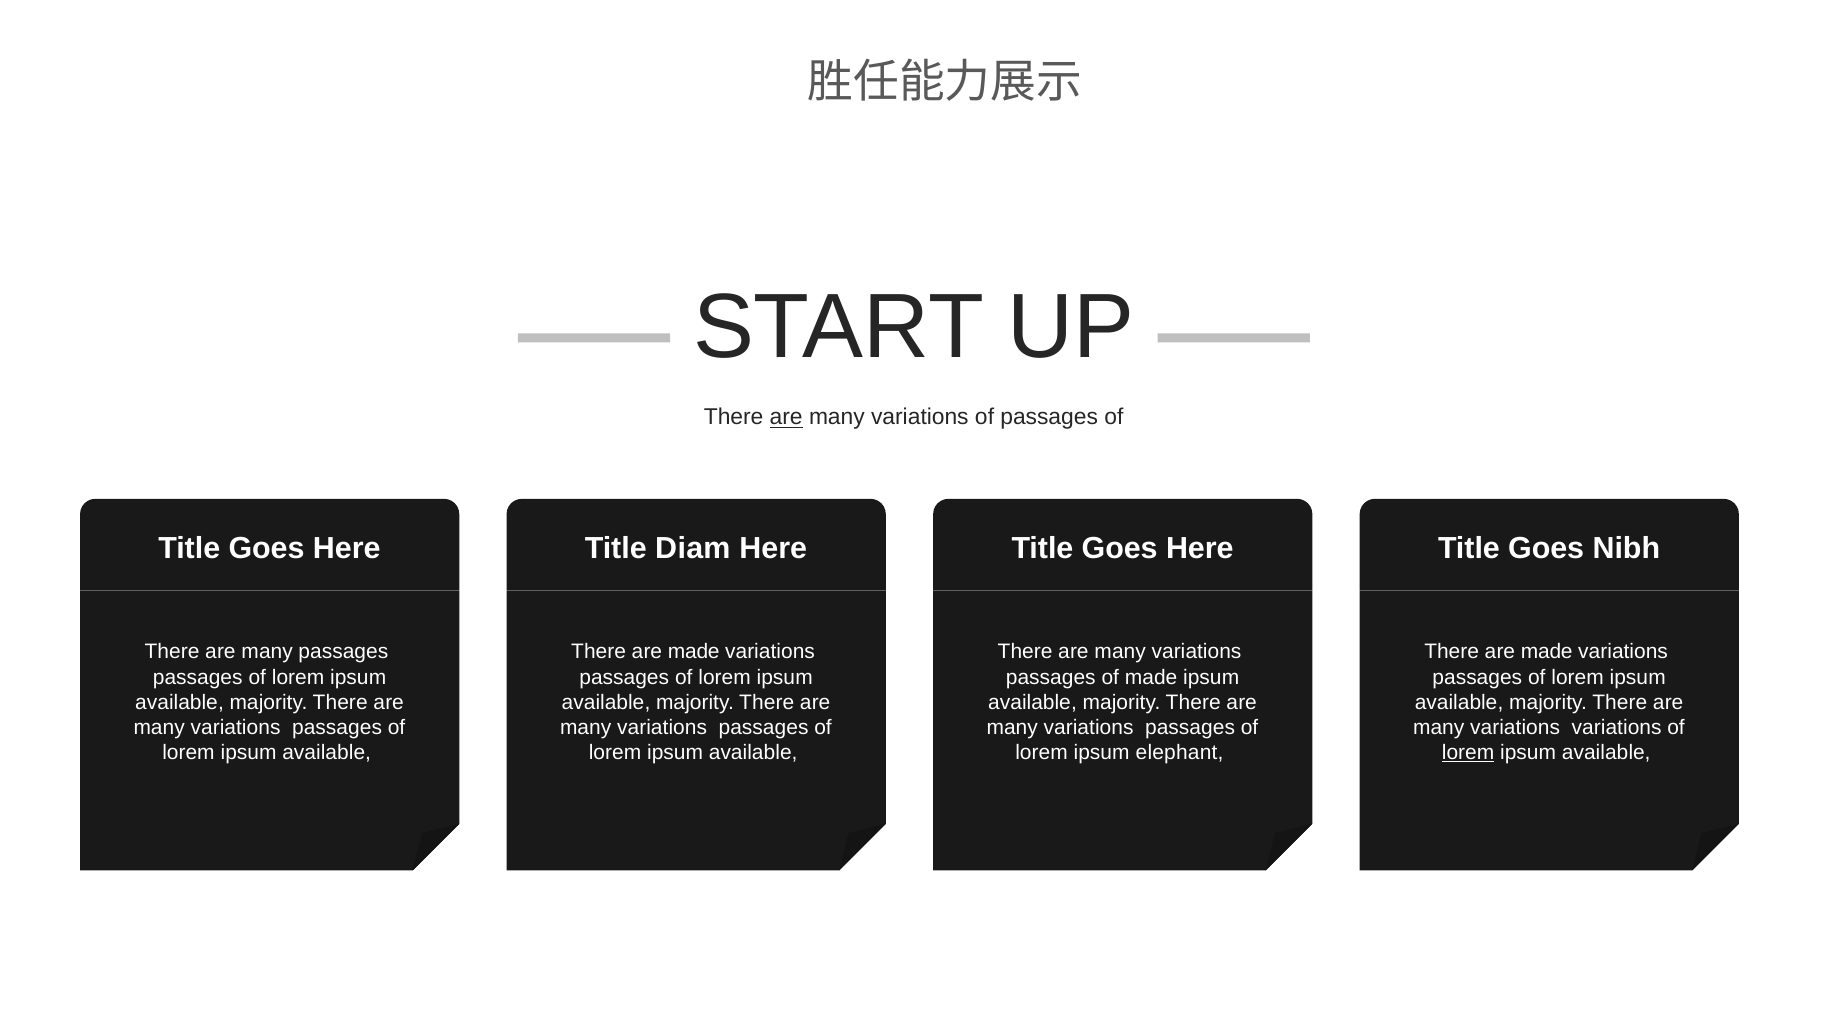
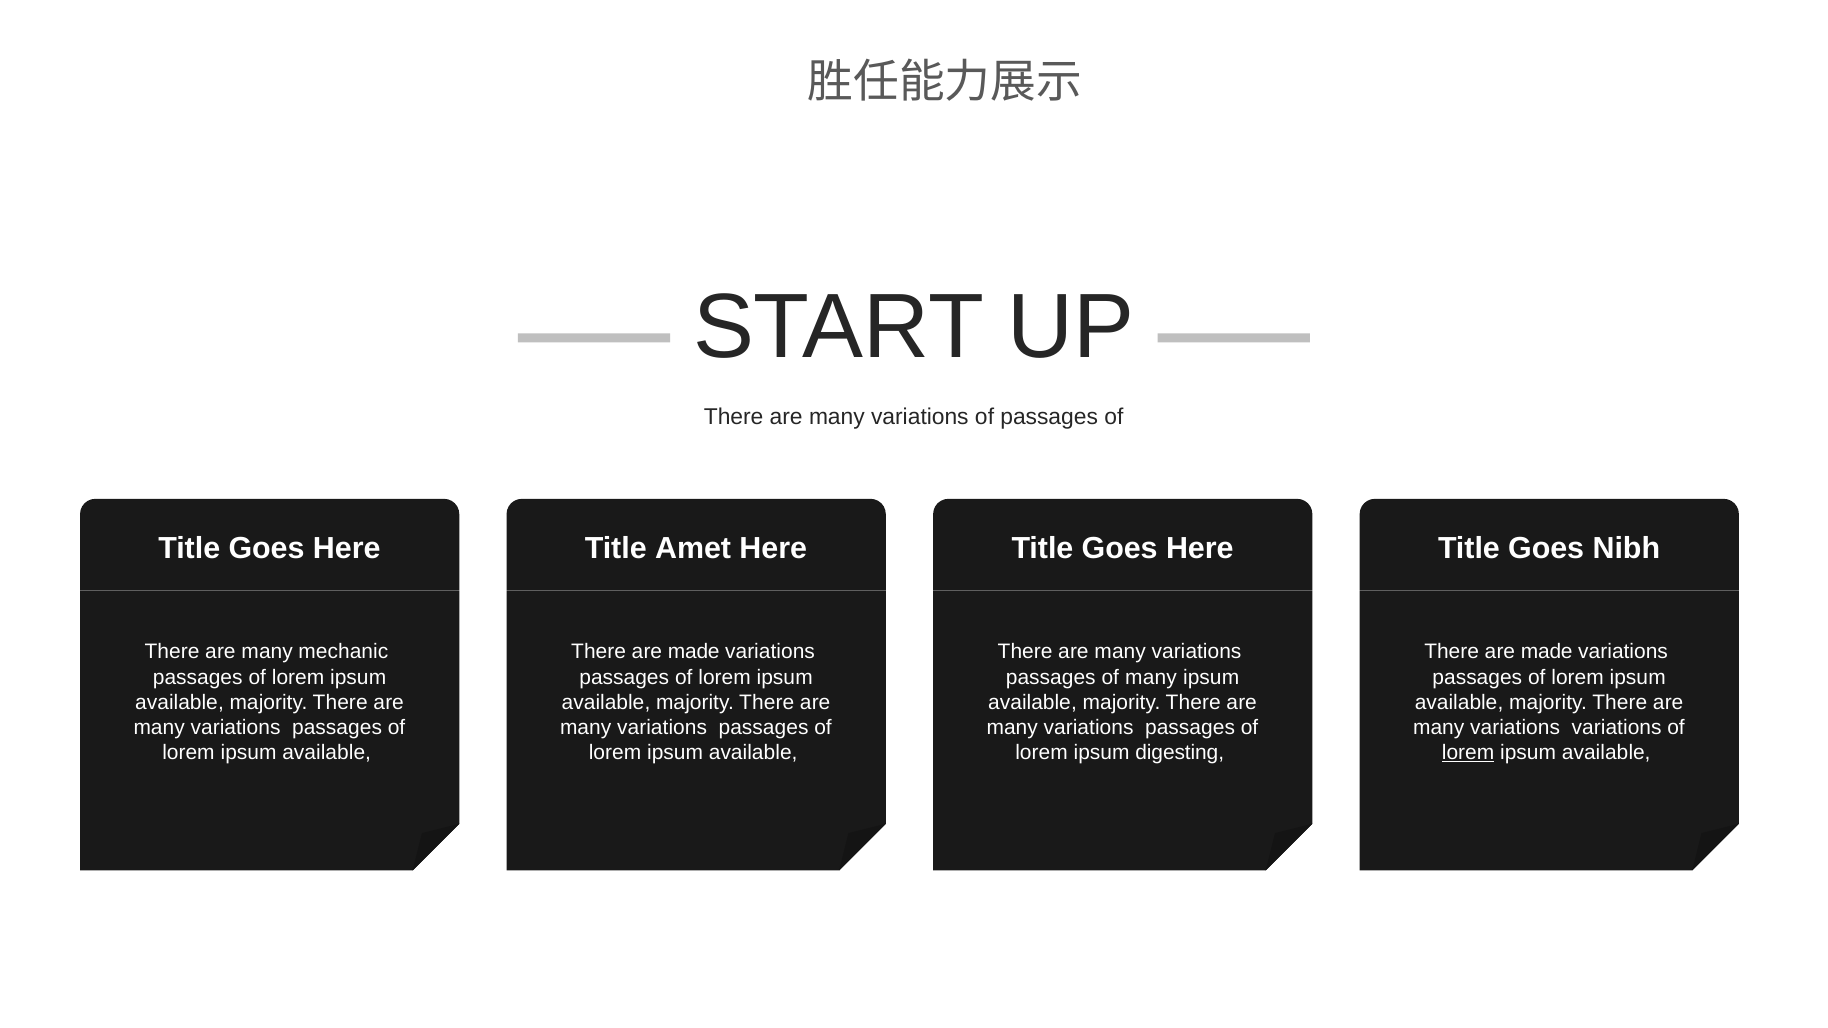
are at (786, 417) underline: present -> none
Diam: Diam -> Amet
many passages: passages -> mechanic
of made: made -> many
elephant: elephant -> digesting
